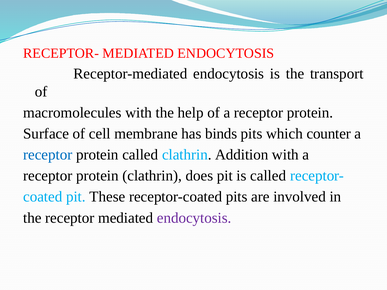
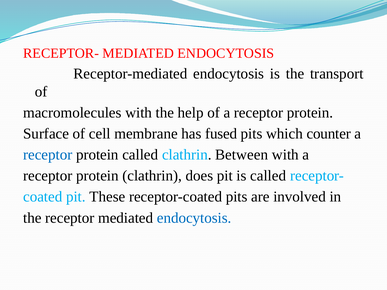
binds: binds -> fused
Addition: Addition -> Between
endocytosis at (194, 218) colour: purple -> blue
